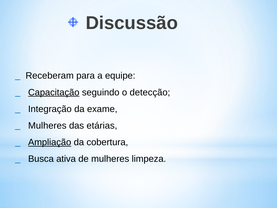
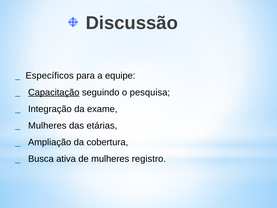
Receberam: Receberam -> Específicos
detecção: detecção -> pesquisa
Ampliação underline: present -> none
limpeza: limpeza -> registro
